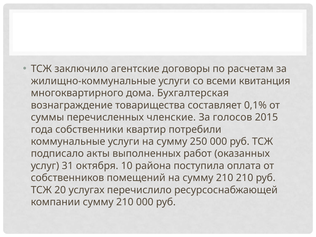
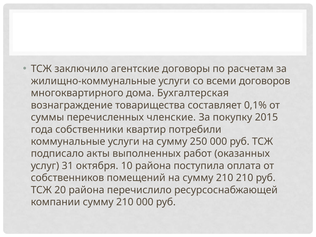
квитанция: квитанция -> договоров
голосов: голосов -> покупку
20 услугах: услугах -> района
